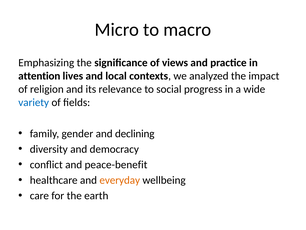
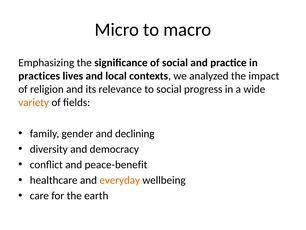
of views: views -> social
attention: attention -> practices
variety colour: blue -> orange
